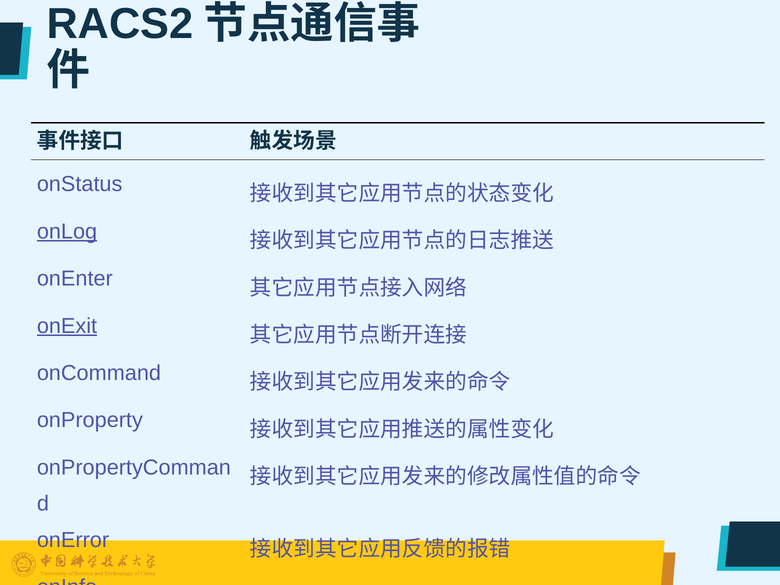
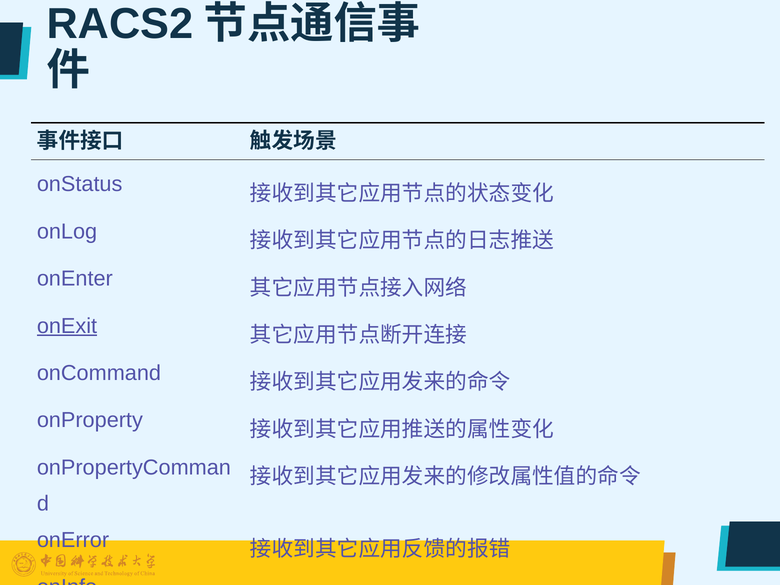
onLog underline: present -> none
